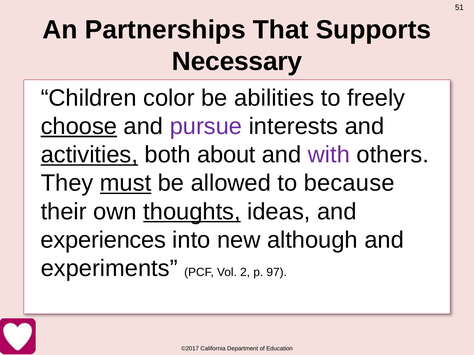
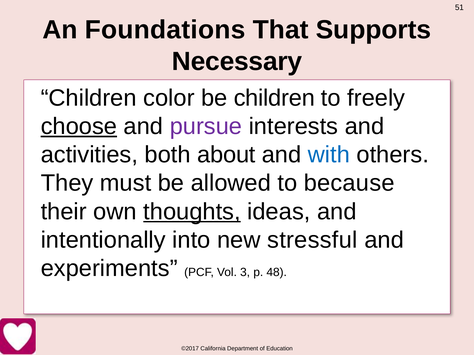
Partnerships: Partnerships -> Foundations
be abilities: abilities -> children
activities underline: present -> none
with colour: purple -> blue
must underline: present -> none
experiences: experiences -> intentionally
although: although -> stressful
2: 2 -> 3
97: 97 -> 48
